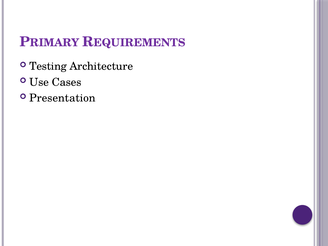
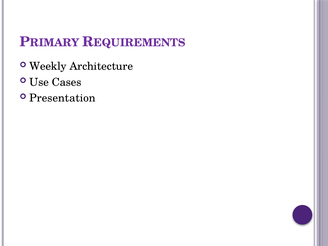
Testing: Testing -> Weekly
